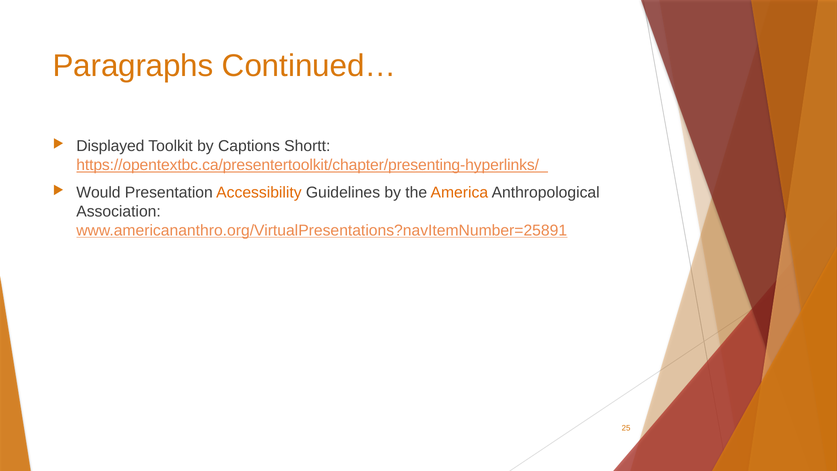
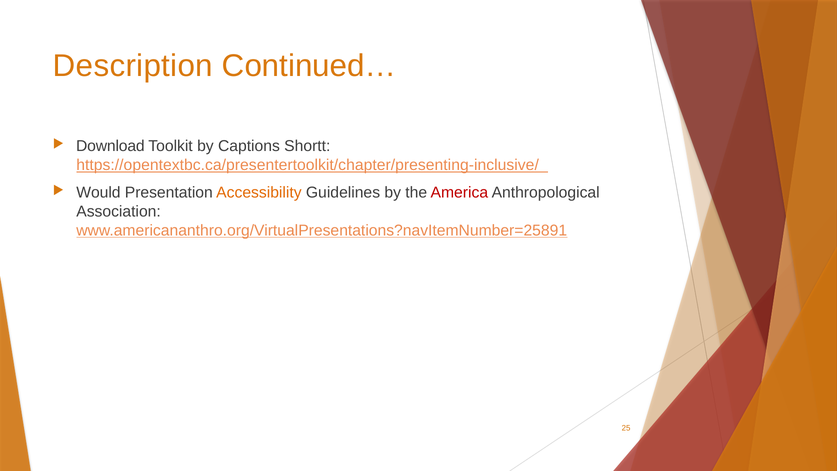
Paragraphs: Paragraphs -> Description
Displayed: Displayed -> Download
https://opentextbc.ca/presentertoolkit/chapter/presenting-hyperlinks/: https://opentextbc.ca/presentertoolkit/chapter/presenting-hyperlinks/ -> https://opentextbc.ca/presentertoolkit/chapter/presenting-inclusive/
America colour: orange -> red
